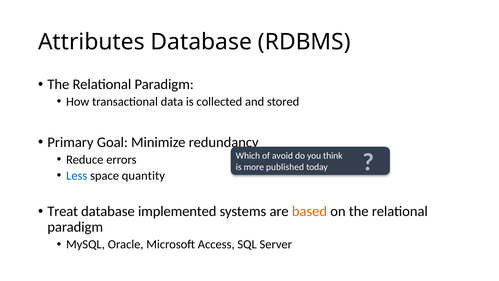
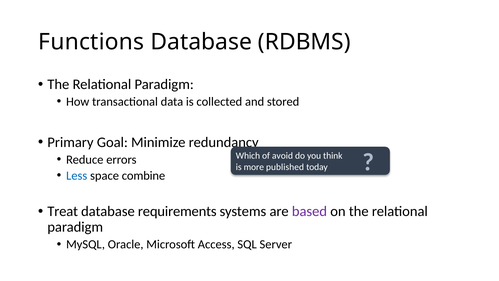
Attributes: Attributes -> Functions
quantity: quantity -> combine
implemented: implemented -> requirements
based colour: orange -> purple
